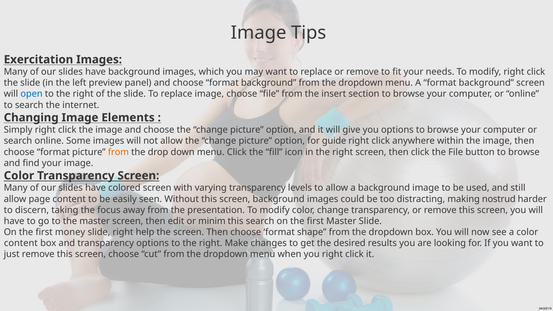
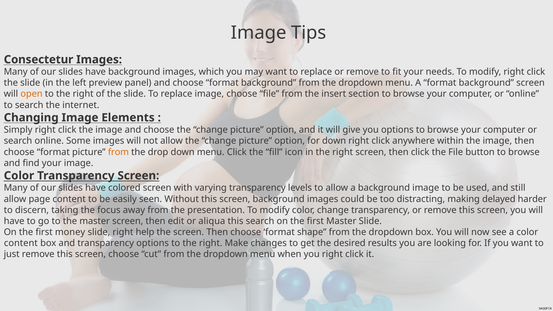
Exercitation: Exercitation -> Consectetur
open colour: blue -> orange
for guide: guide -> down
nostrud: nostrud -> delayed
minim: minim -> aliqua
